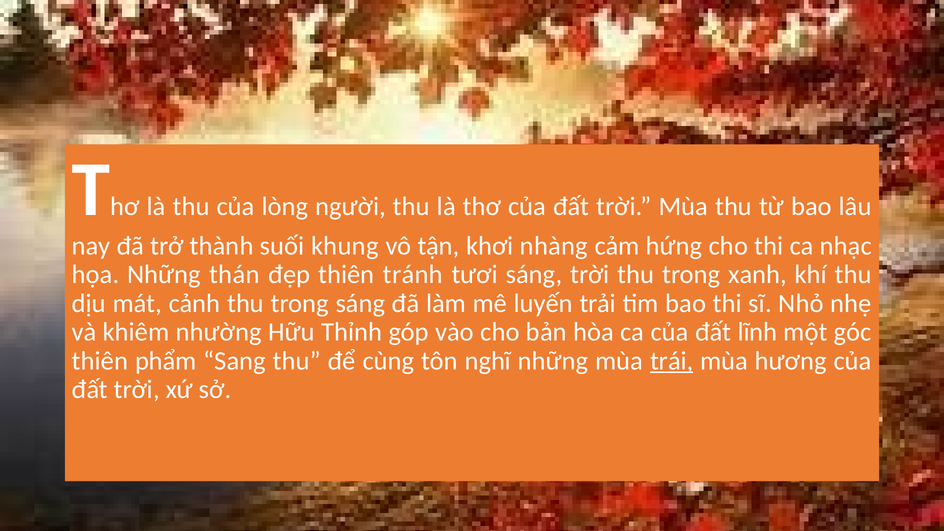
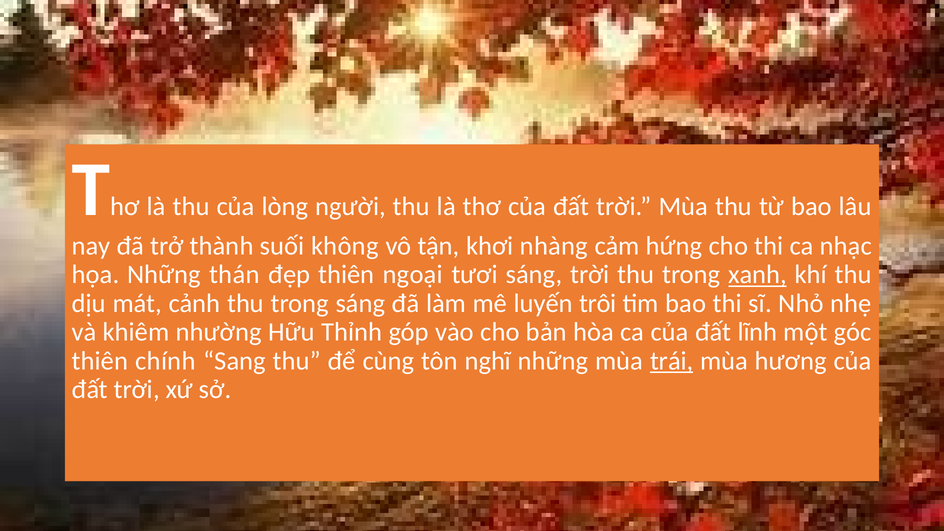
khung: khung -> không
tránh: tránh -> ngoại
xanh underline: none -> present
trải: trải -> trôi
phẩm: phẩm -> chính
